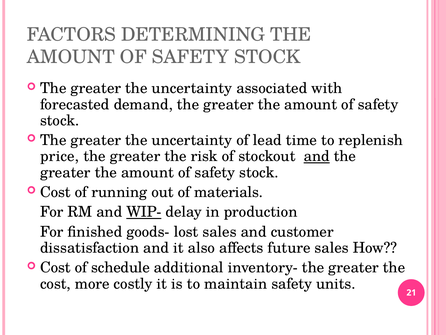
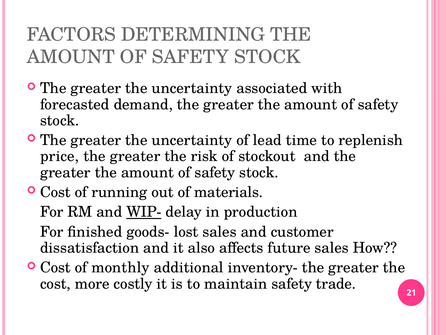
and at (317, 156) underline: present -> none
schedule: schedule -> monthly
units: units -> trade
